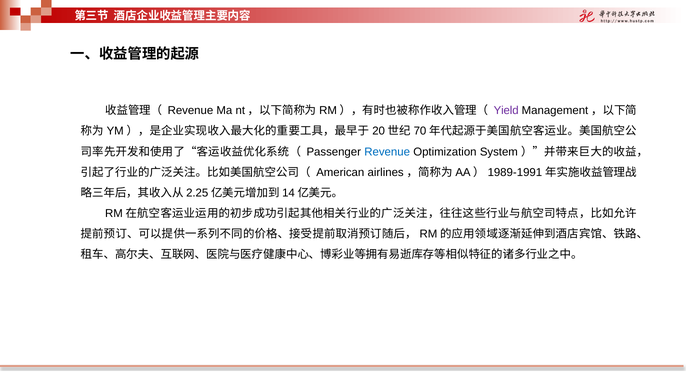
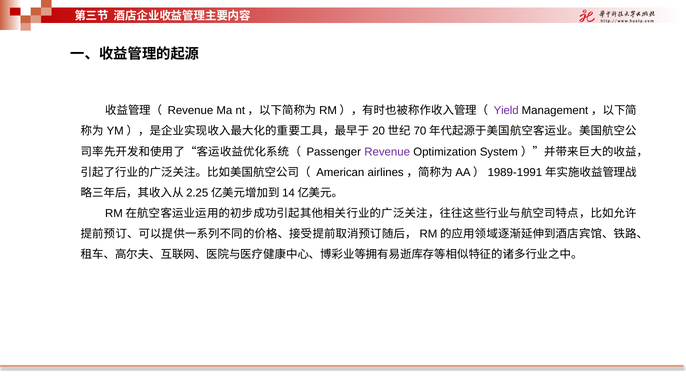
Revenue at (387, 152) colour: blue -> purple
